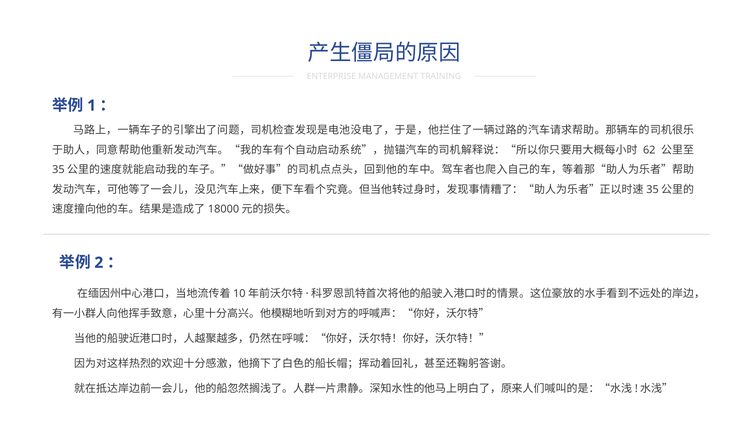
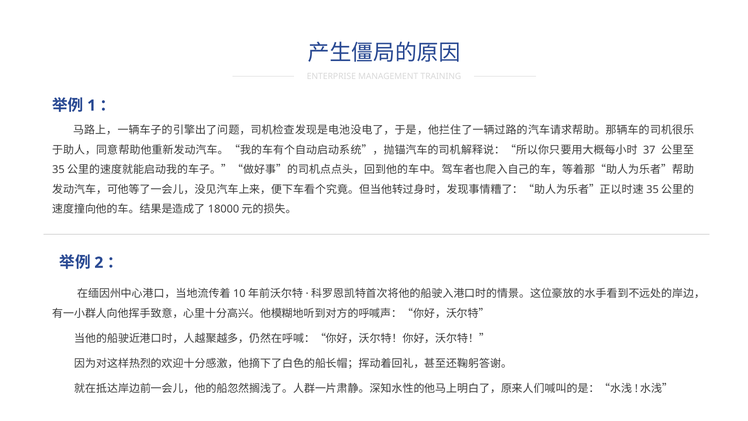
62: 62 -> 37
